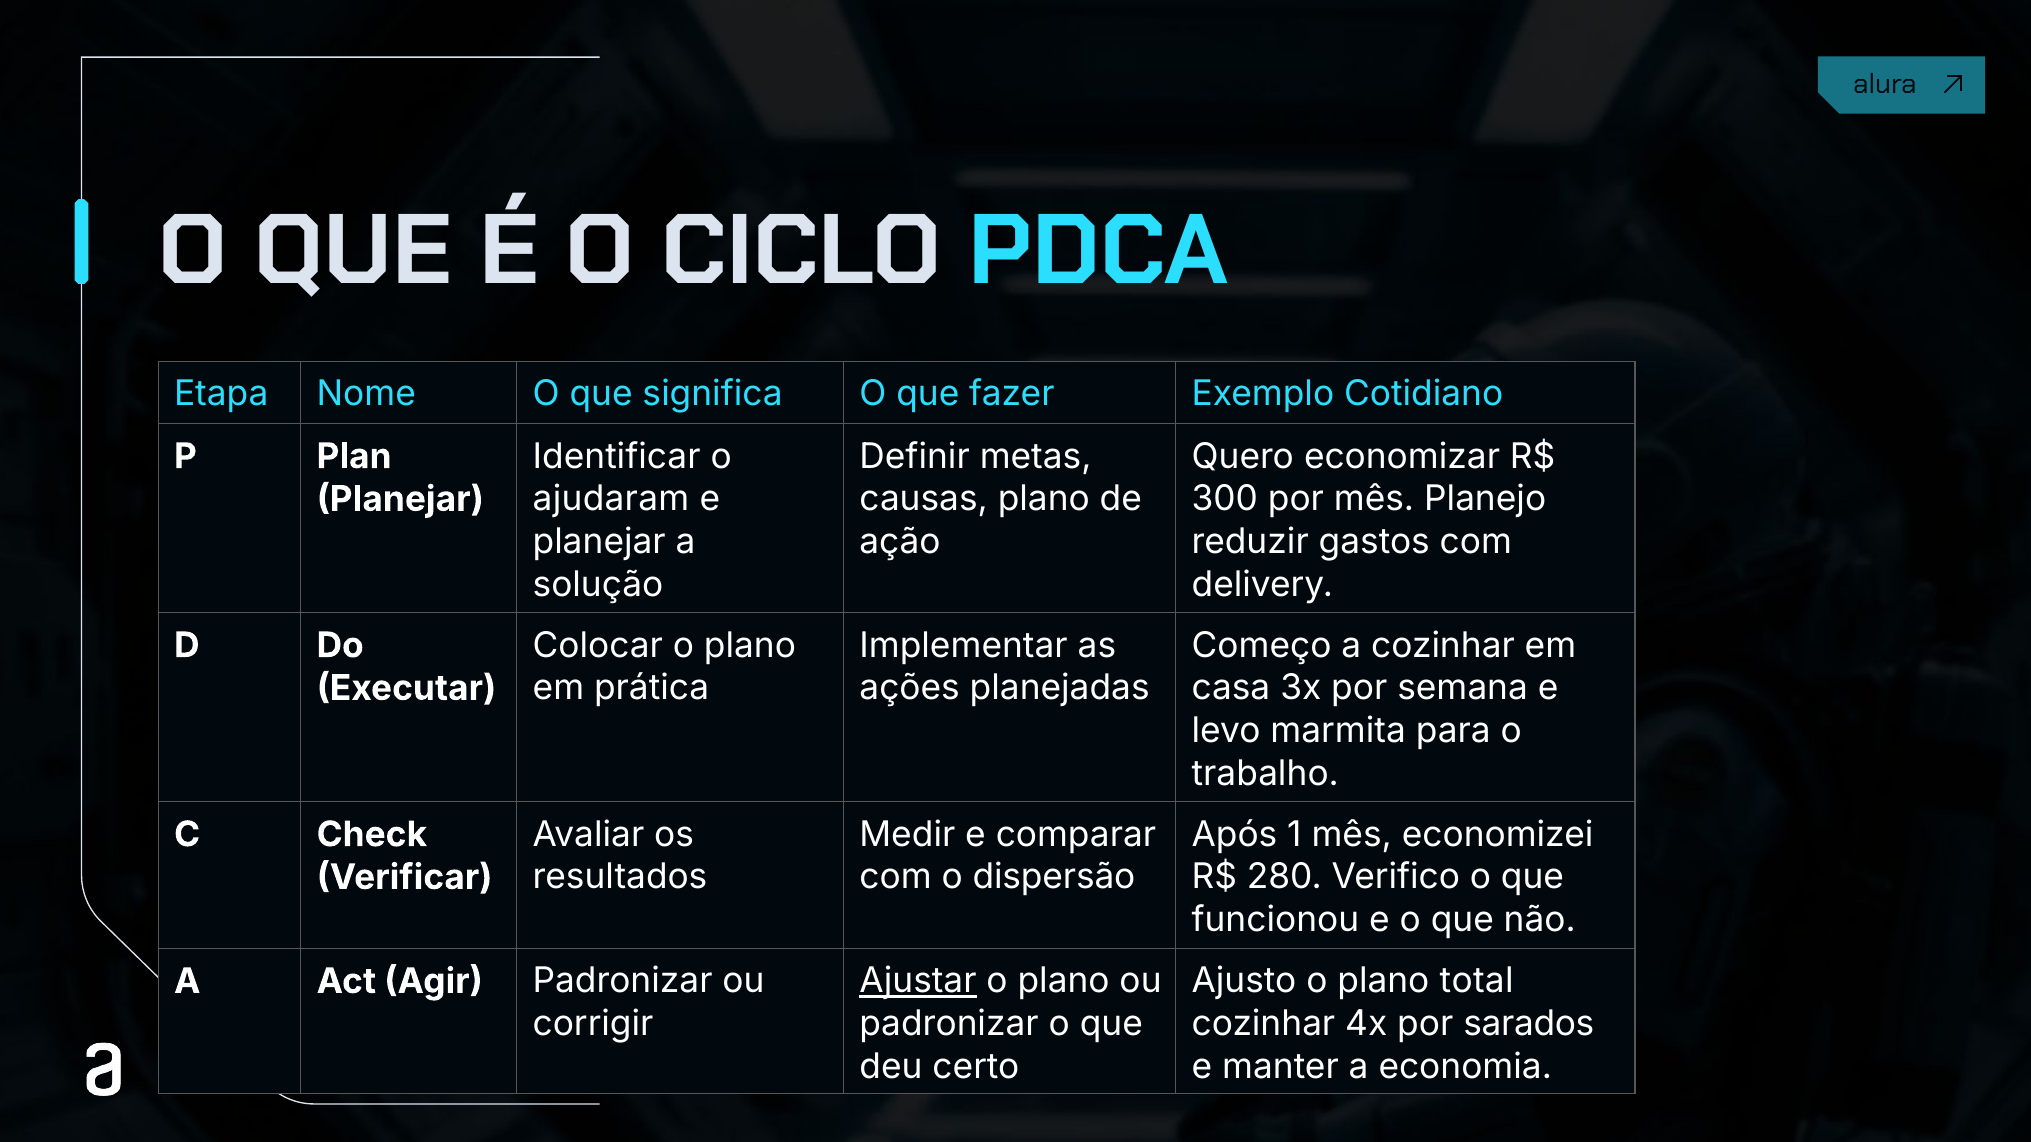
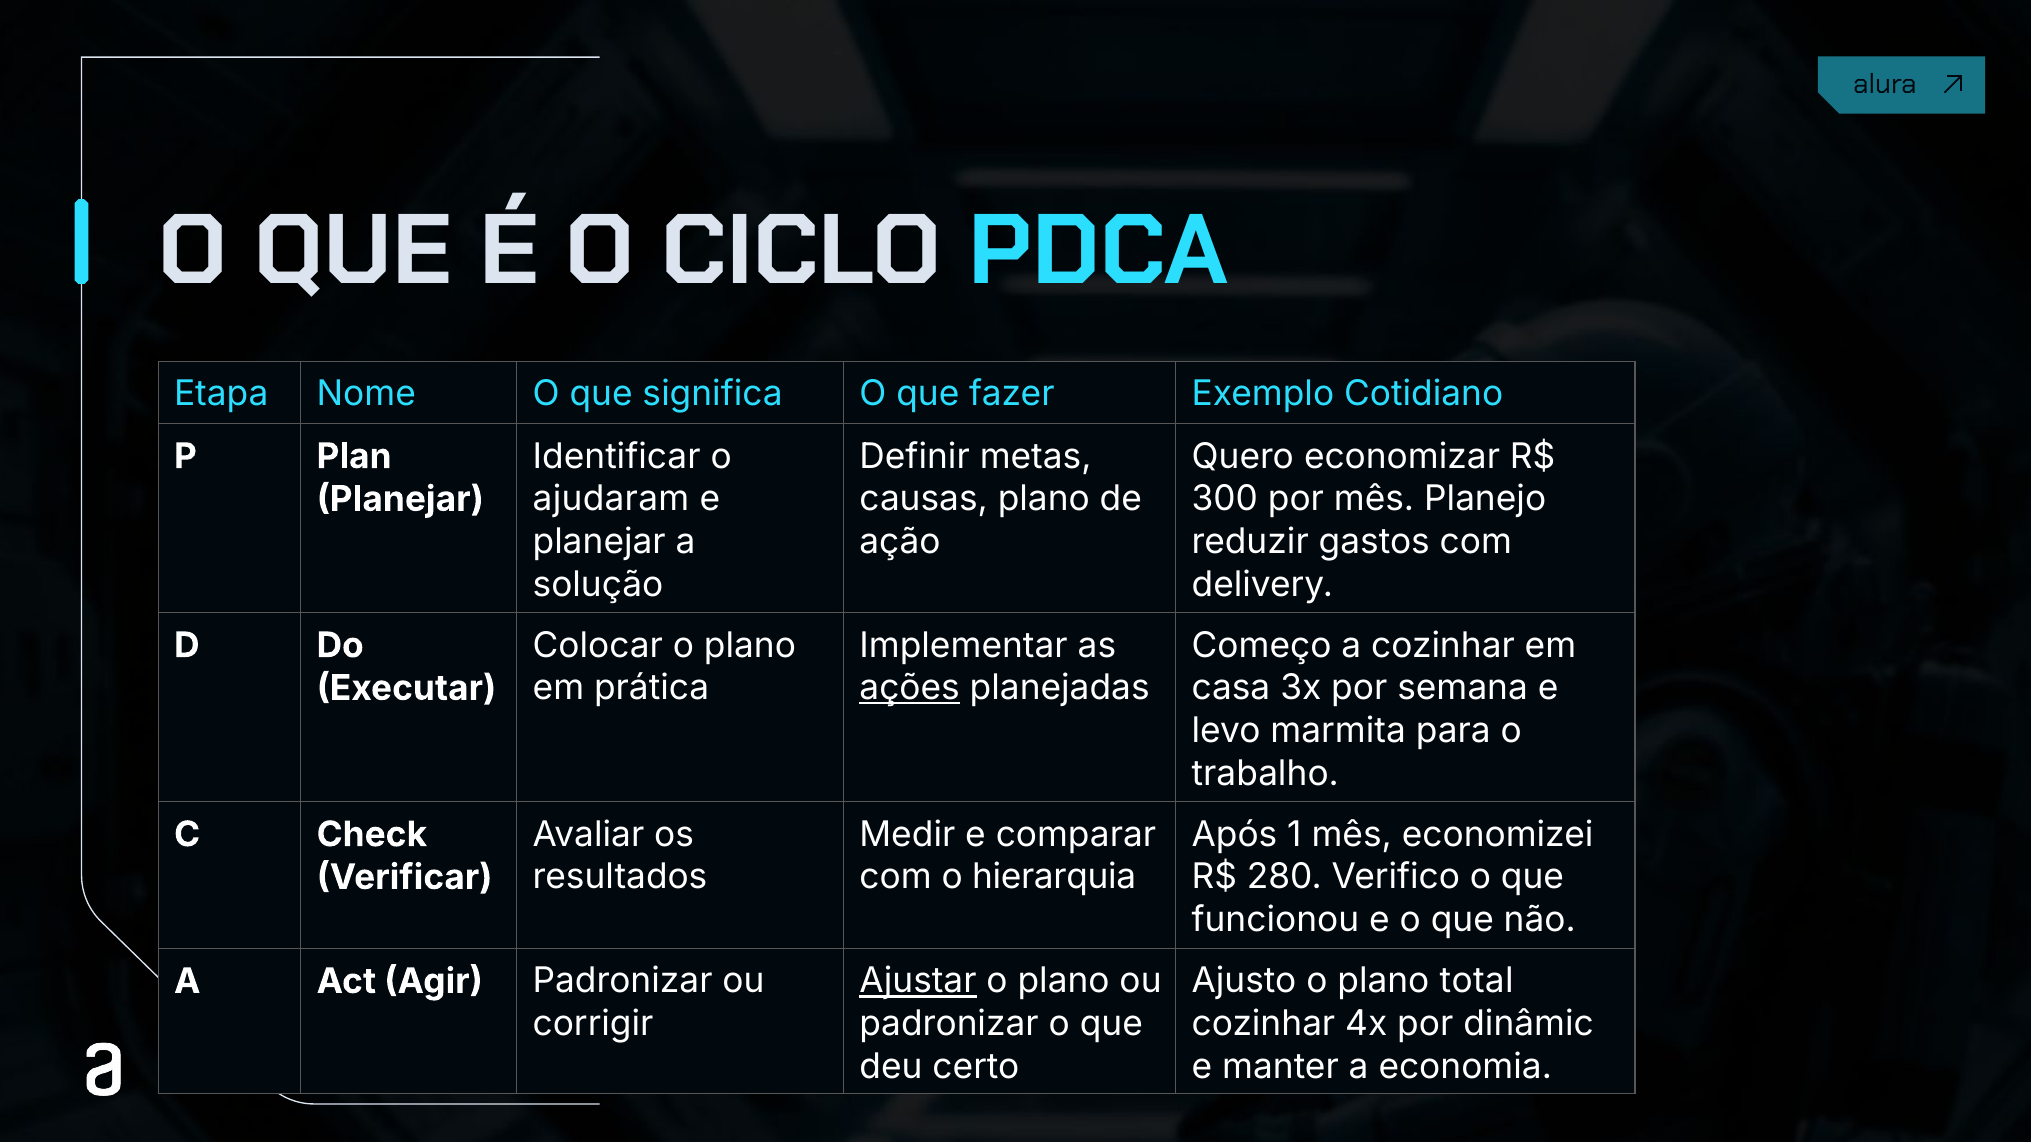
ações underline: none -> present
dispersão: dispersão -> hierarquia
sarados: sarados -> dinâmic
